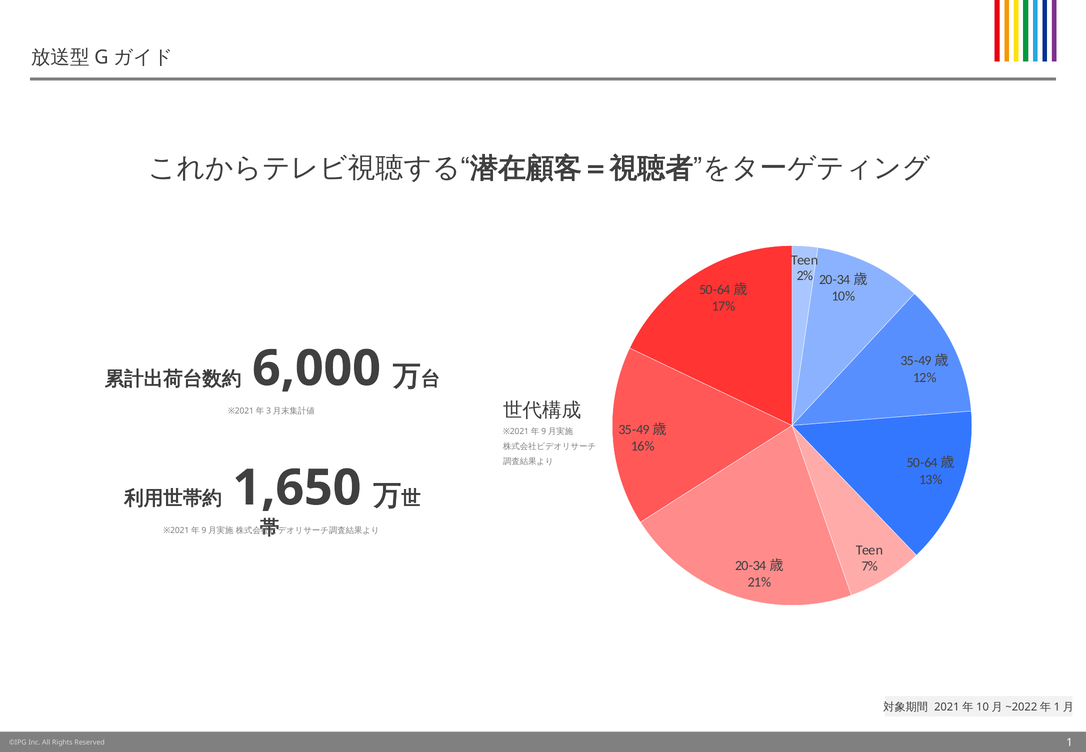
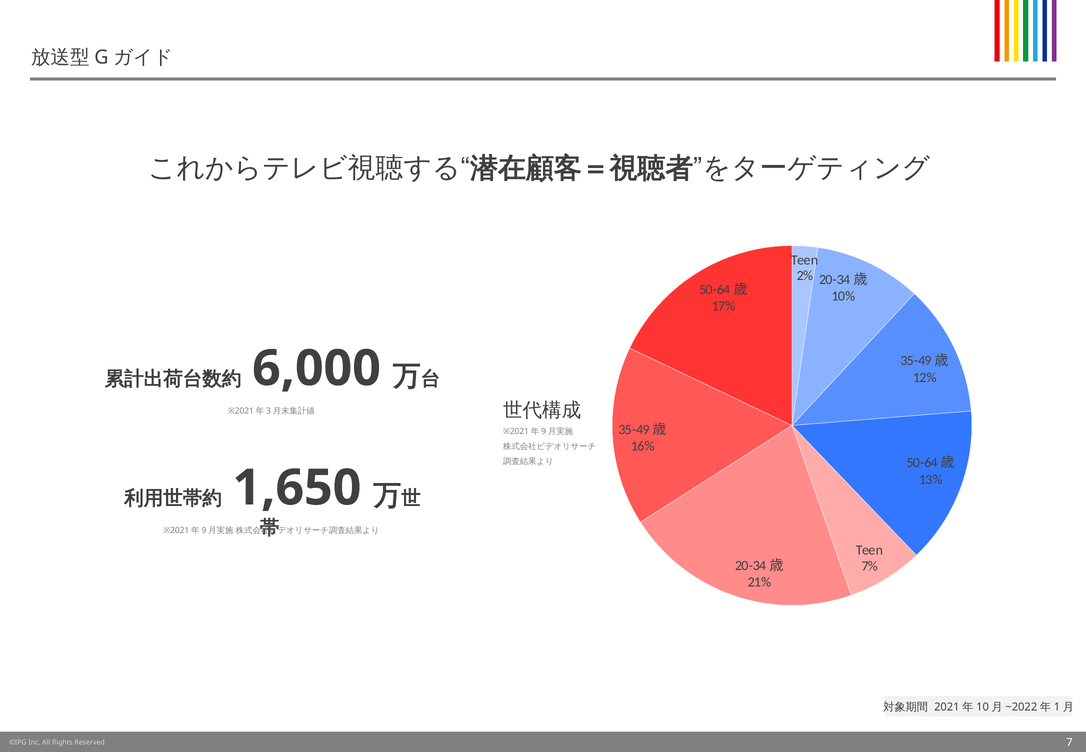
1: 1 -> 7
